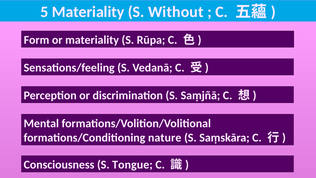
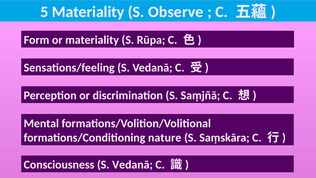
Without: Without -> Observe
Consciousness S Tongue: Tongue -> Vedanā
